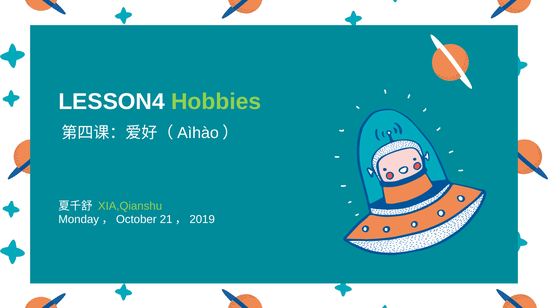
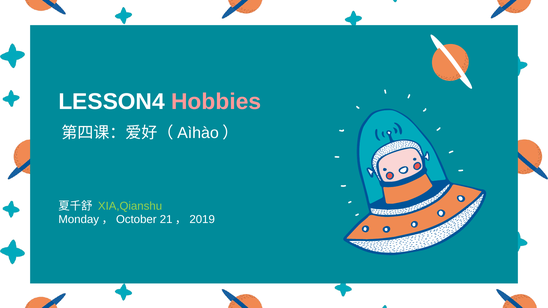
Hobbies colour: light green -> pink
